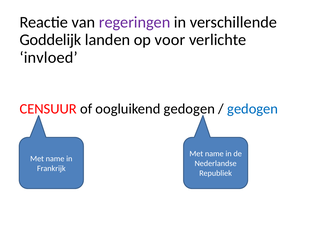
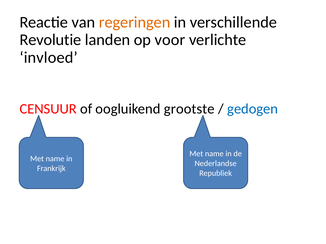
regeringen colour: purple -> orange
Goddelijk: Goddelijk -> Revolutie
oogluikend gedogen: gedogen -> grootste
